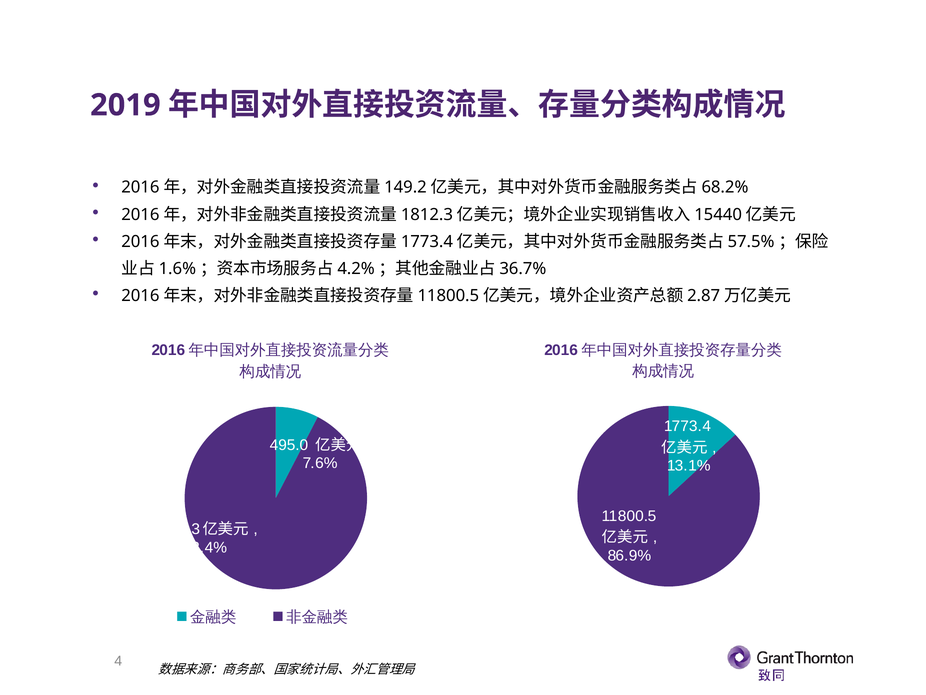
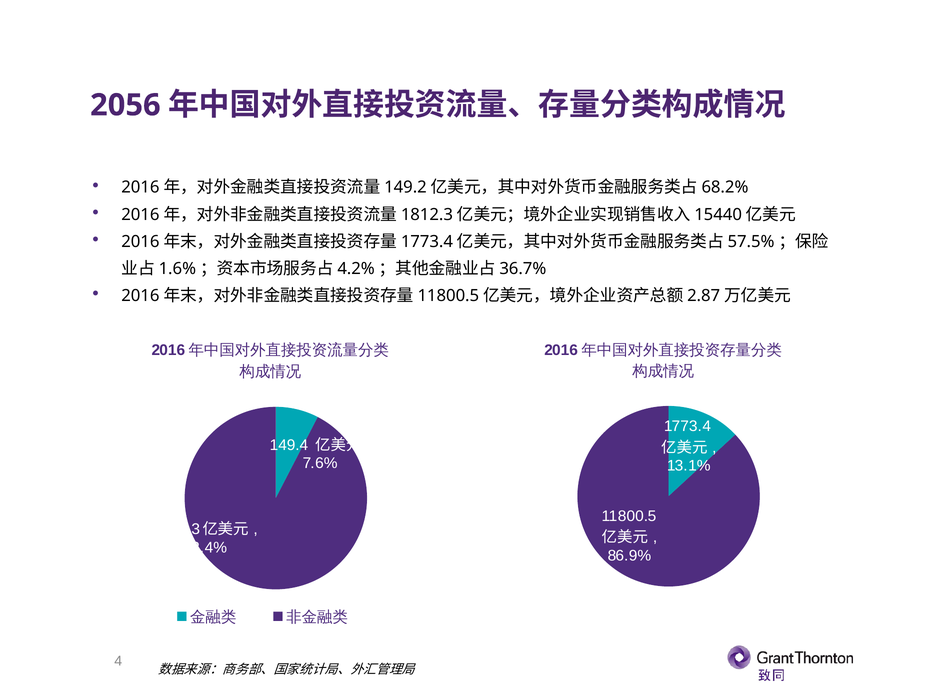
2019: 2019 -> 2056
495.0: 495.0 -> 149.4
